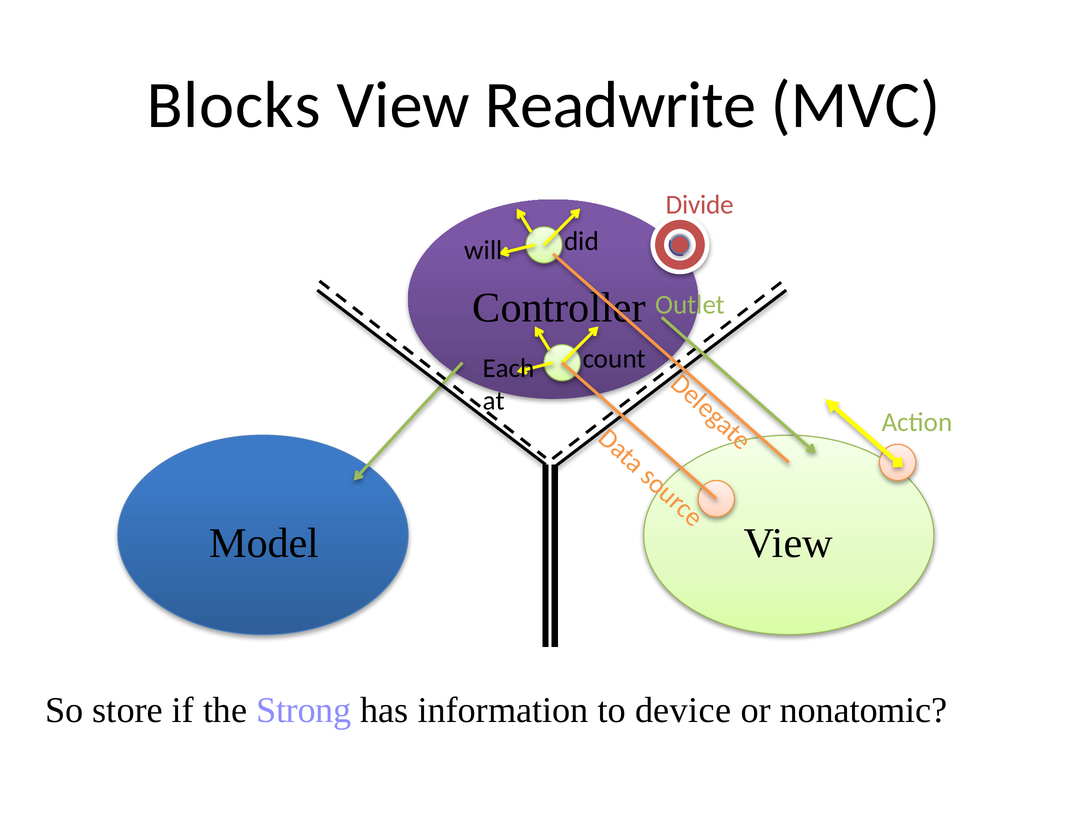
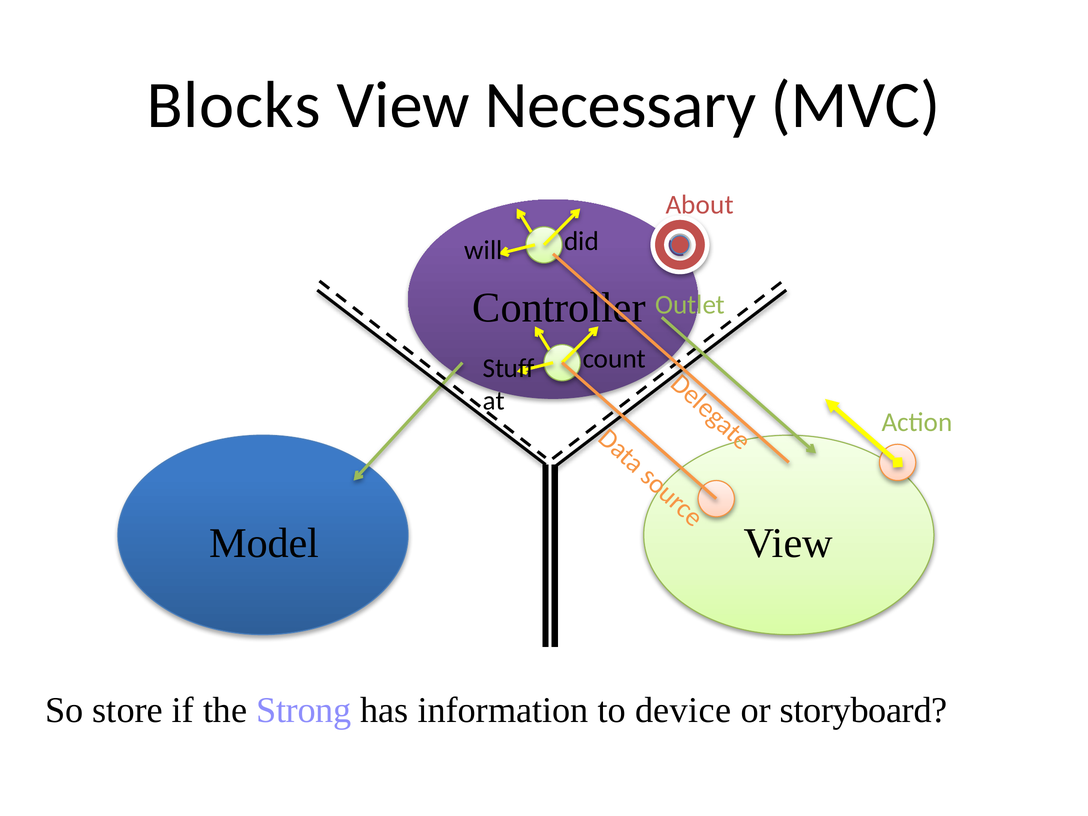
Readwrite: Readwrite -> Necessary
Divide: Divide -> About
Each: Each -> Stuff
nonatomic: nonatomic -> storyboard
